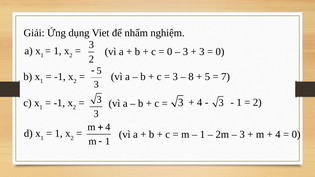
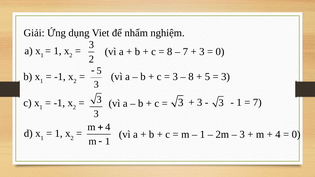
0 at (170, 52): 0 -> 8
3 at (185, 52): 3 -> 7
7 at (226, 77): 7 -> 3
4 at (200, 103): 4 -> 3
2 at (257, 103): 2 -> 7
